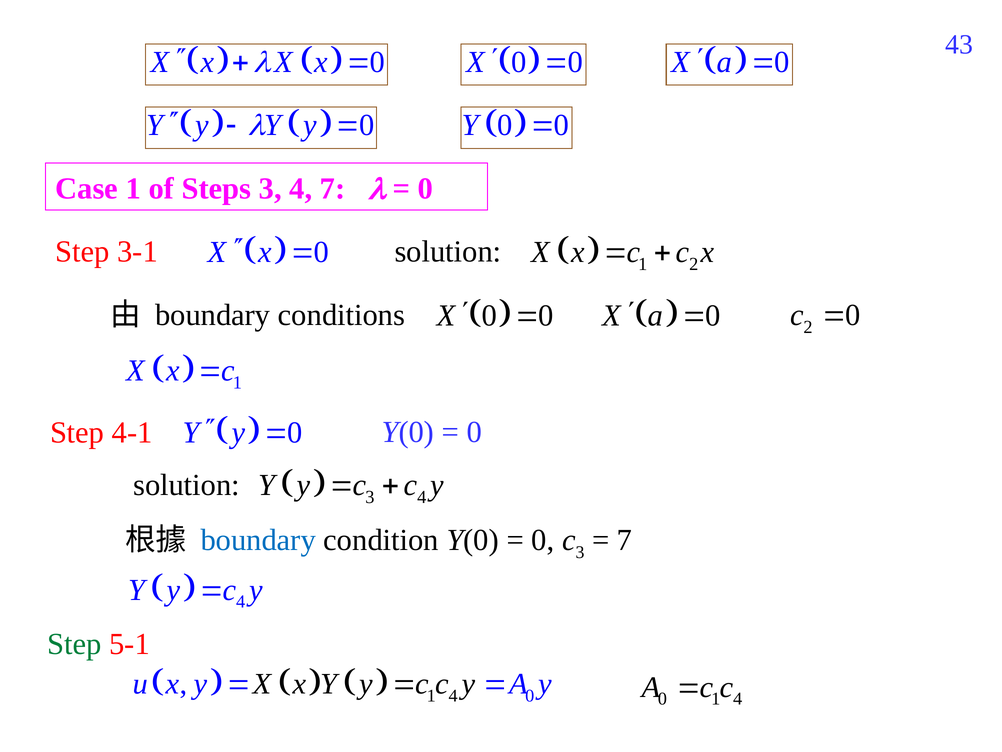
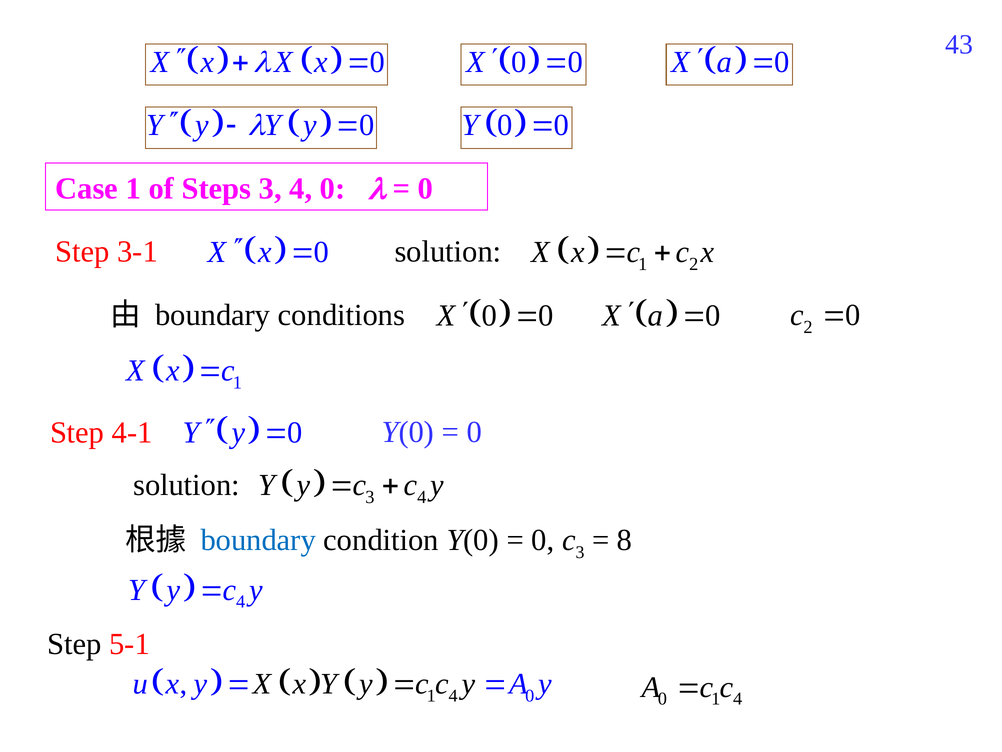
4 7: 7 -> 0
7 at (625, 540): 7 -> 8
Step at (75, 644) colour: green -> black
